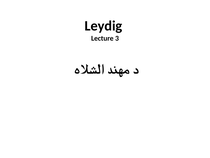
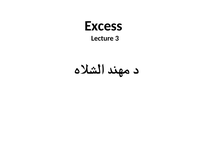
Leydig: Leydig -> Excess
